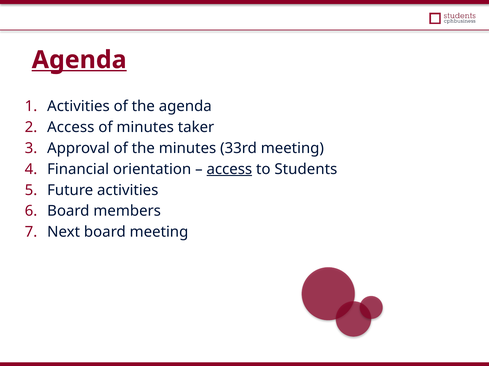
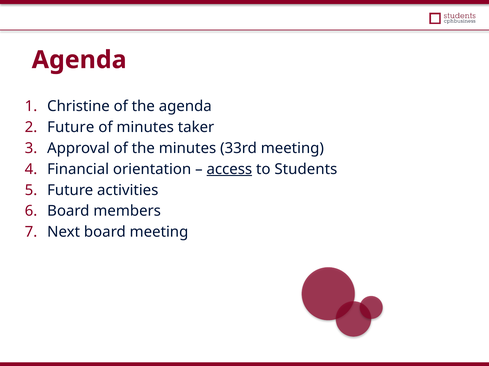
Agenda at (79, 60) underline: present -> none
Activities at (78, 106): Activities -> Christine
Access at (71, 127): Access -> Future
